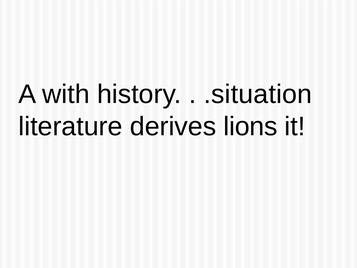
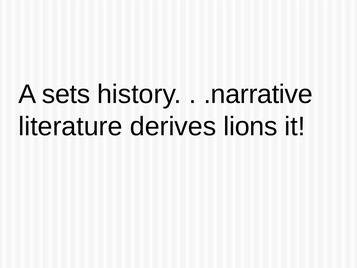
with: with -> sets
.situation: .situation -> .narrative
